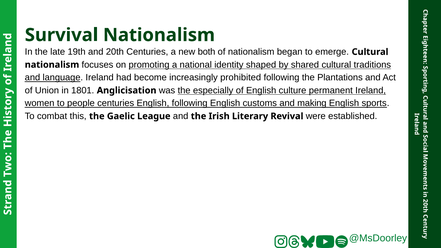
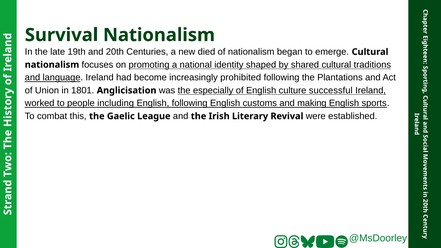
both: both -> died
permanent: permanent -> successful
women: women -> worked
people centuries: centuries -> including
